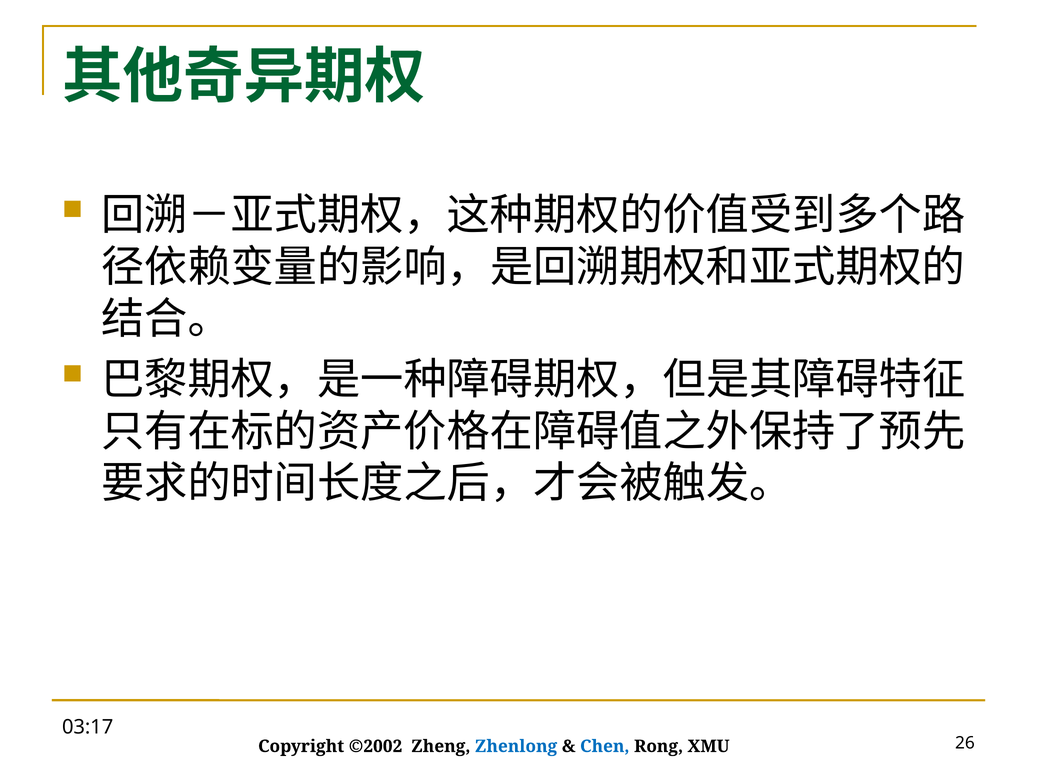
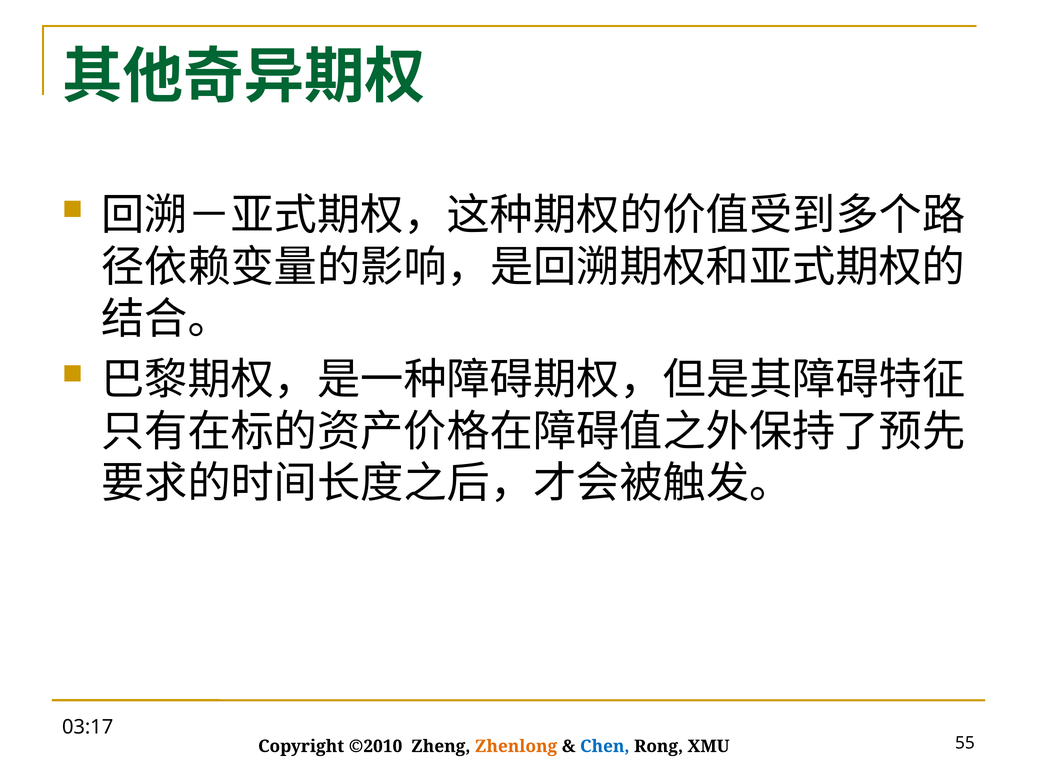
©2002: ©2002 -> ©2010
Zhenlong colour: blue -> orange
26: 26 -> 55
